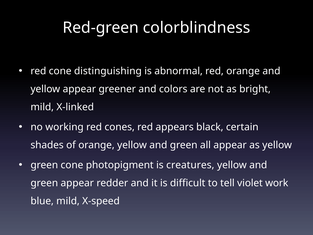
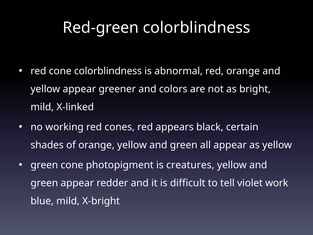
cone distinguishing: distinguishing -> colorblindness
X-speed: X-speed -> X-bright
